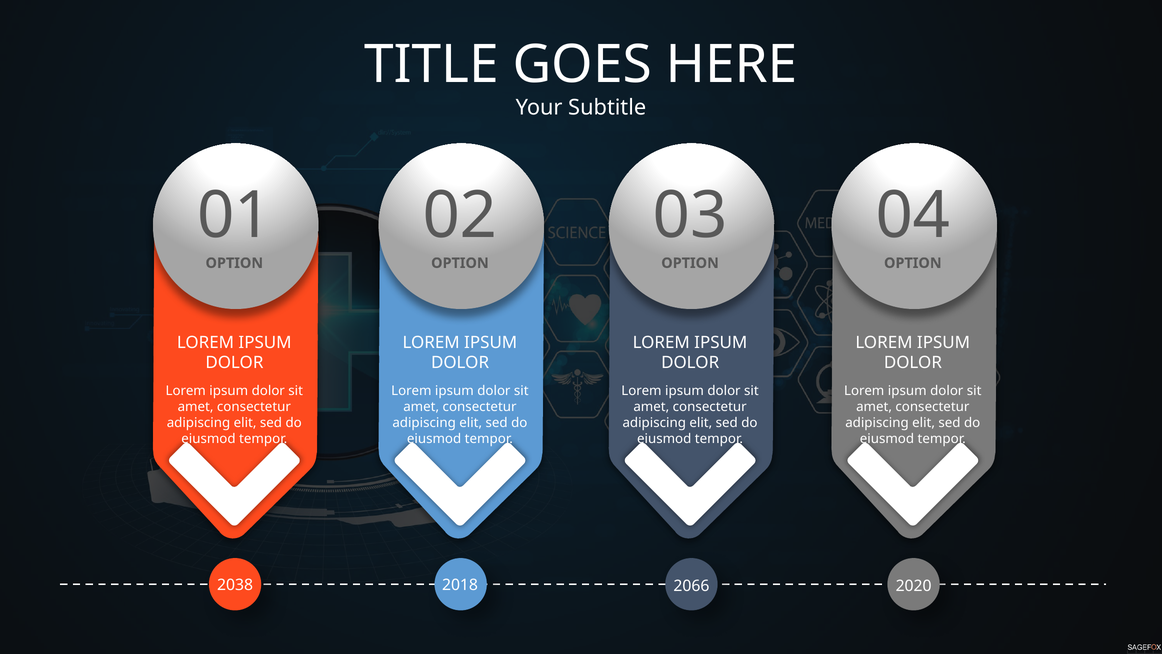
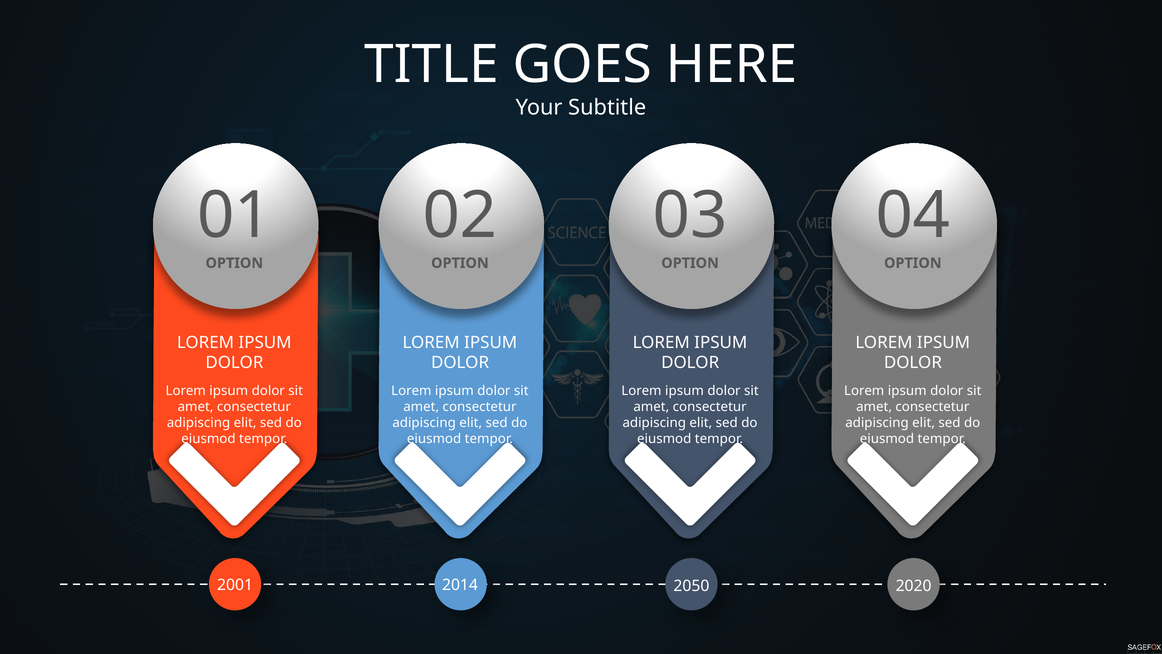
2038: 2038 -> 2001
2018: 2018 -> 2014
2066: 2066 -> 2050
